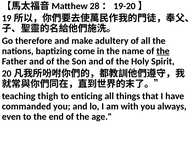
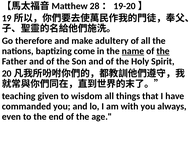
name underline: none -> present
thigh: thigh -> given
enticing: enticing -> wisdom
